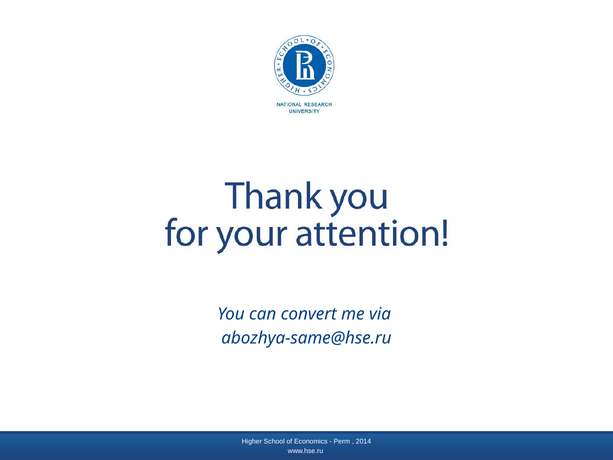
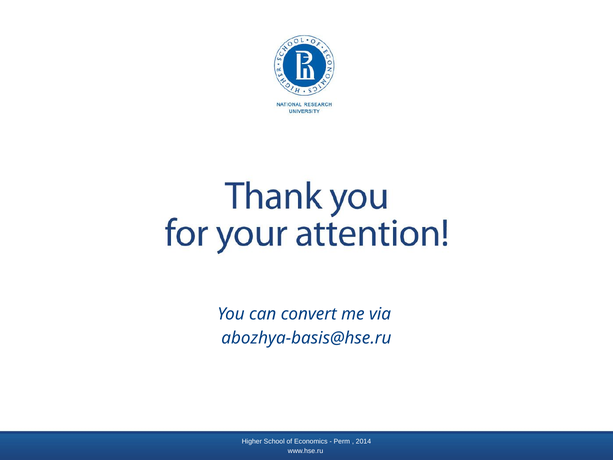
abozhya-same@hse.ru: abozhya-same@hse.ru -> abozhya-basis@hse.ru
